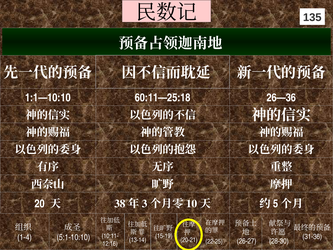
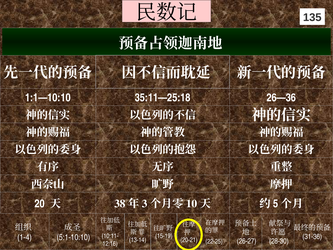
60:11—25:18: 60:11—25:18 -> 35:11—25:18
